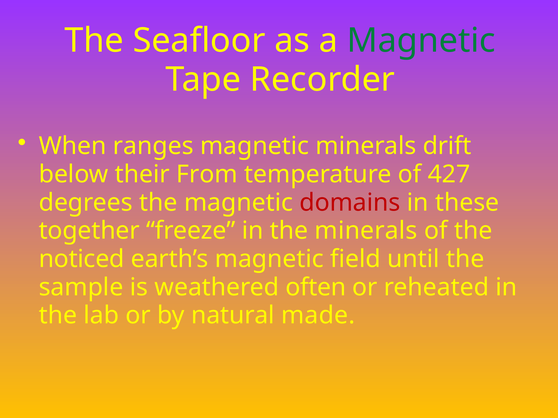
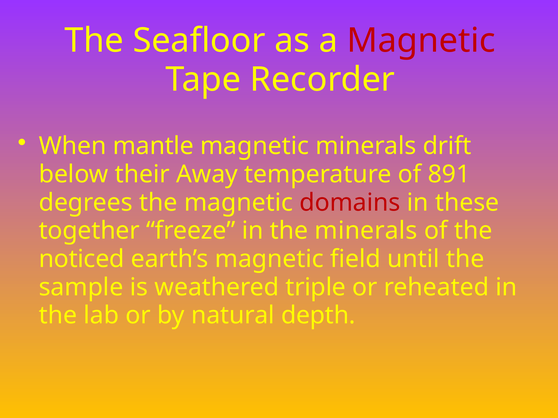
Magnetic at (421, 41) colour: green -> red
ranges: ranges -> mantle
From: From -> Away
427: 427 -> 891
often: often -> triple
made: made -> depth
